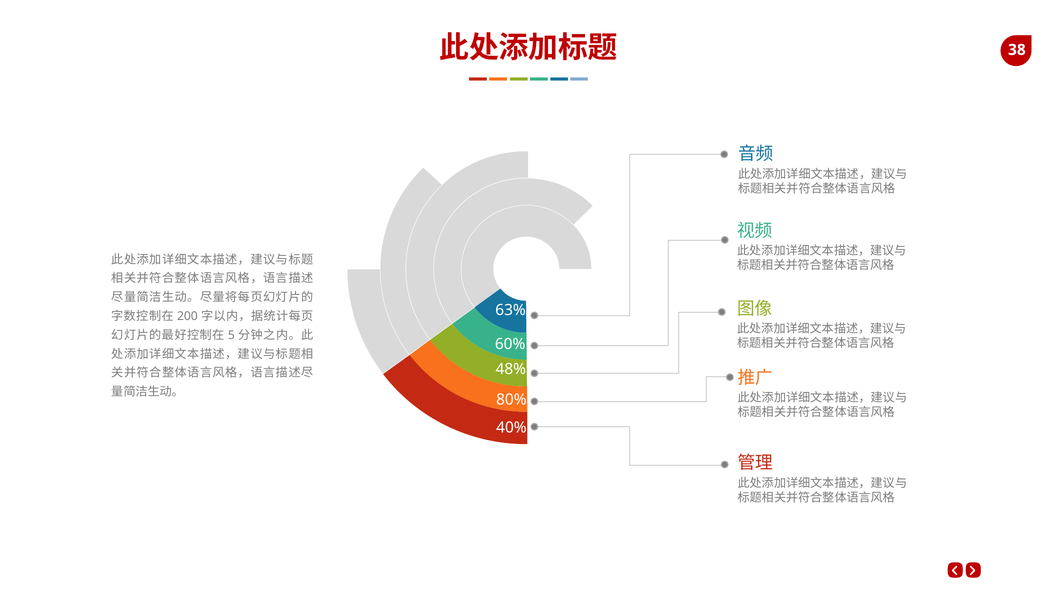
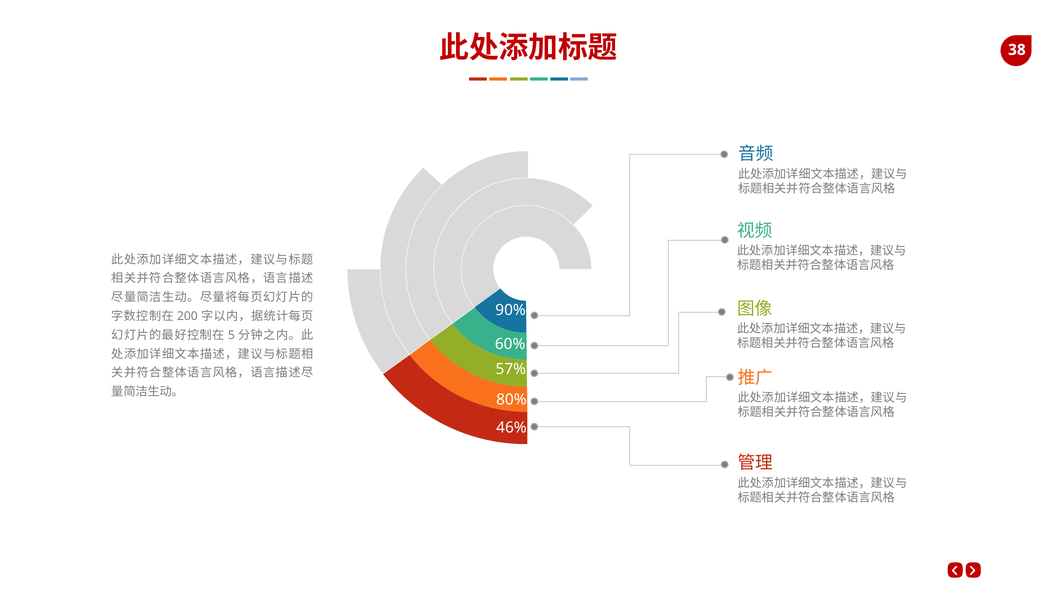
63%: 63% -> 90%
48%: 48% -> 57%
40%: 40% -> 46%
